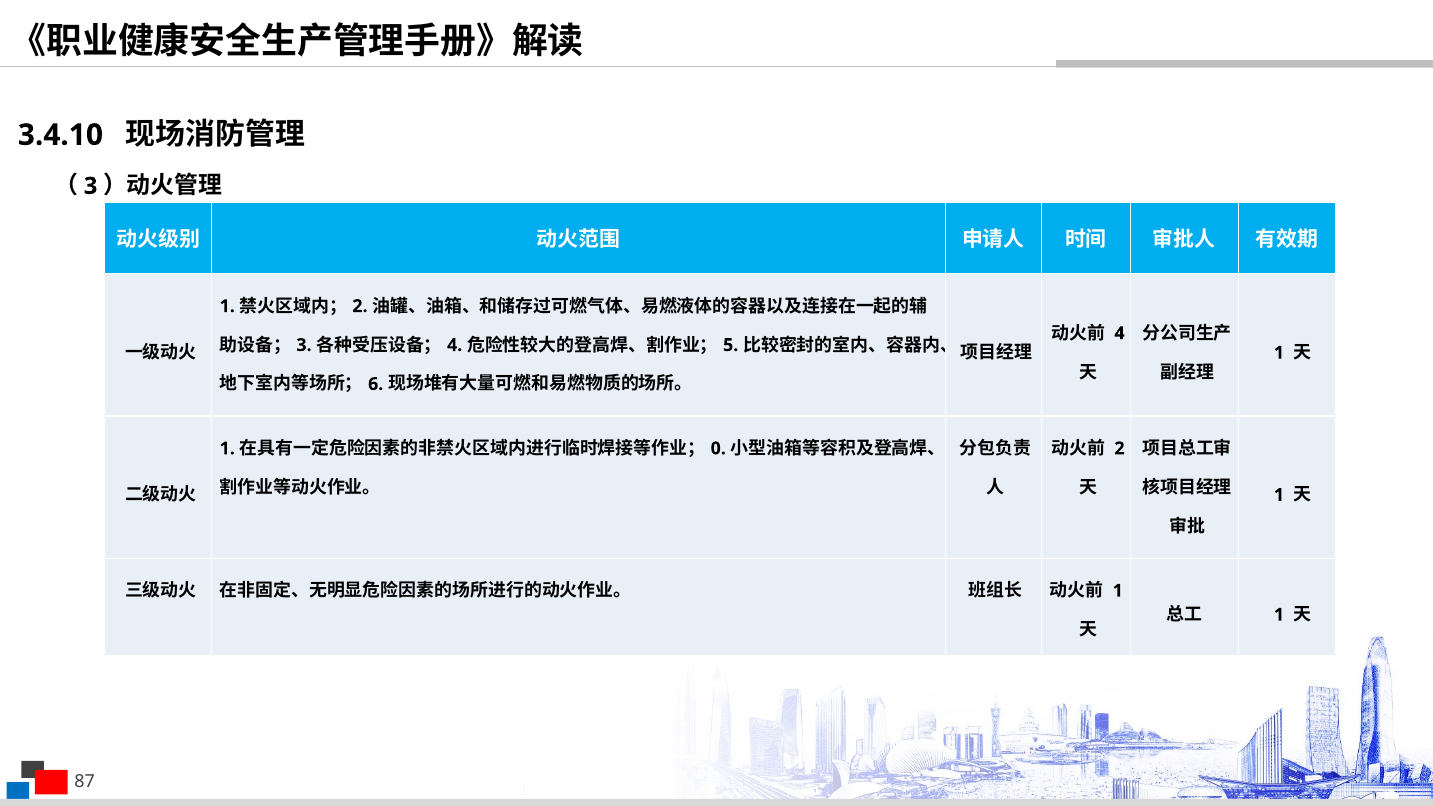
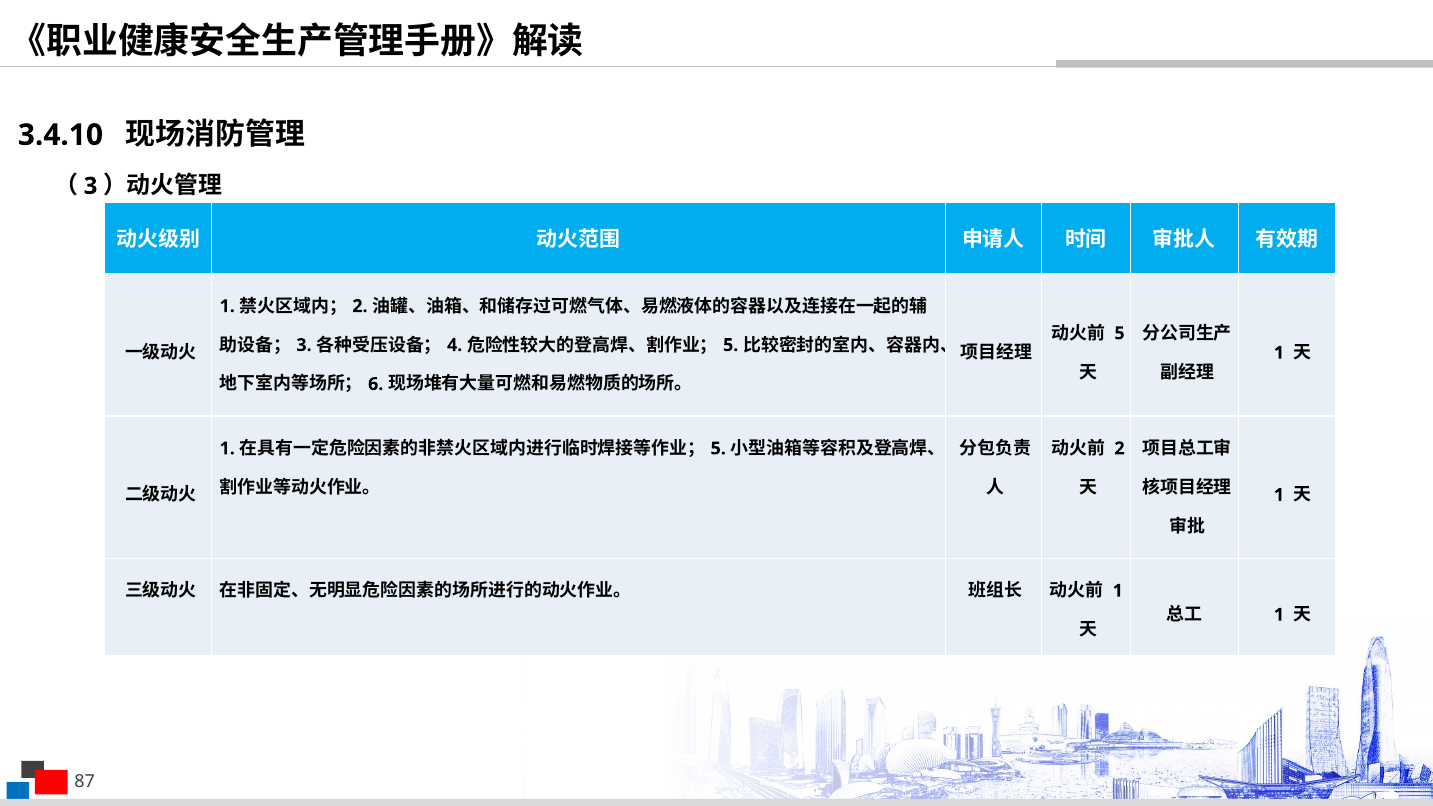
4 at (1120, 333): 4 -> 5
0 at (718, 448): 0 -> 5
